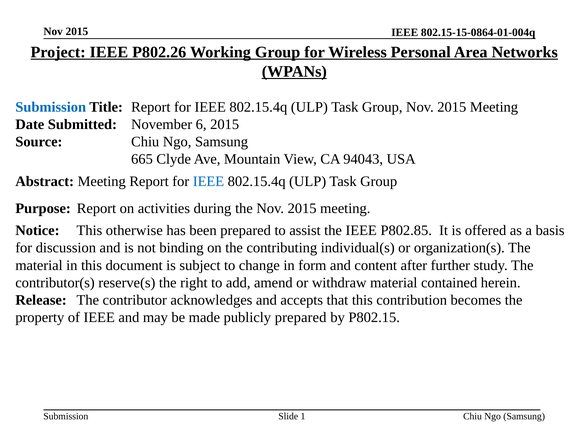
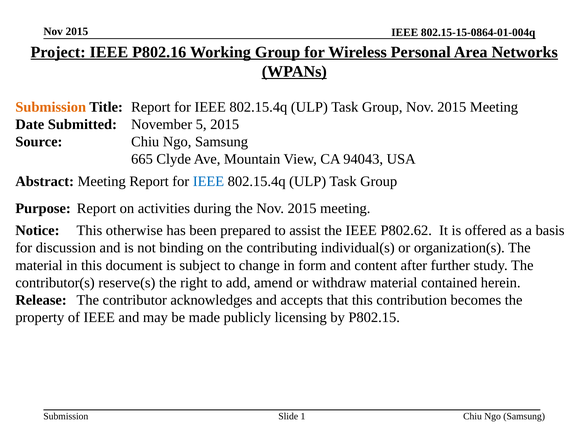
P802.26: P802.26 -> P802.16
Submission at (51, 107) colour: blue -> orange
6: 6 -> 5
P802.85: P802.85 -> P802.62
publicly prepared: prepared -> licensing
